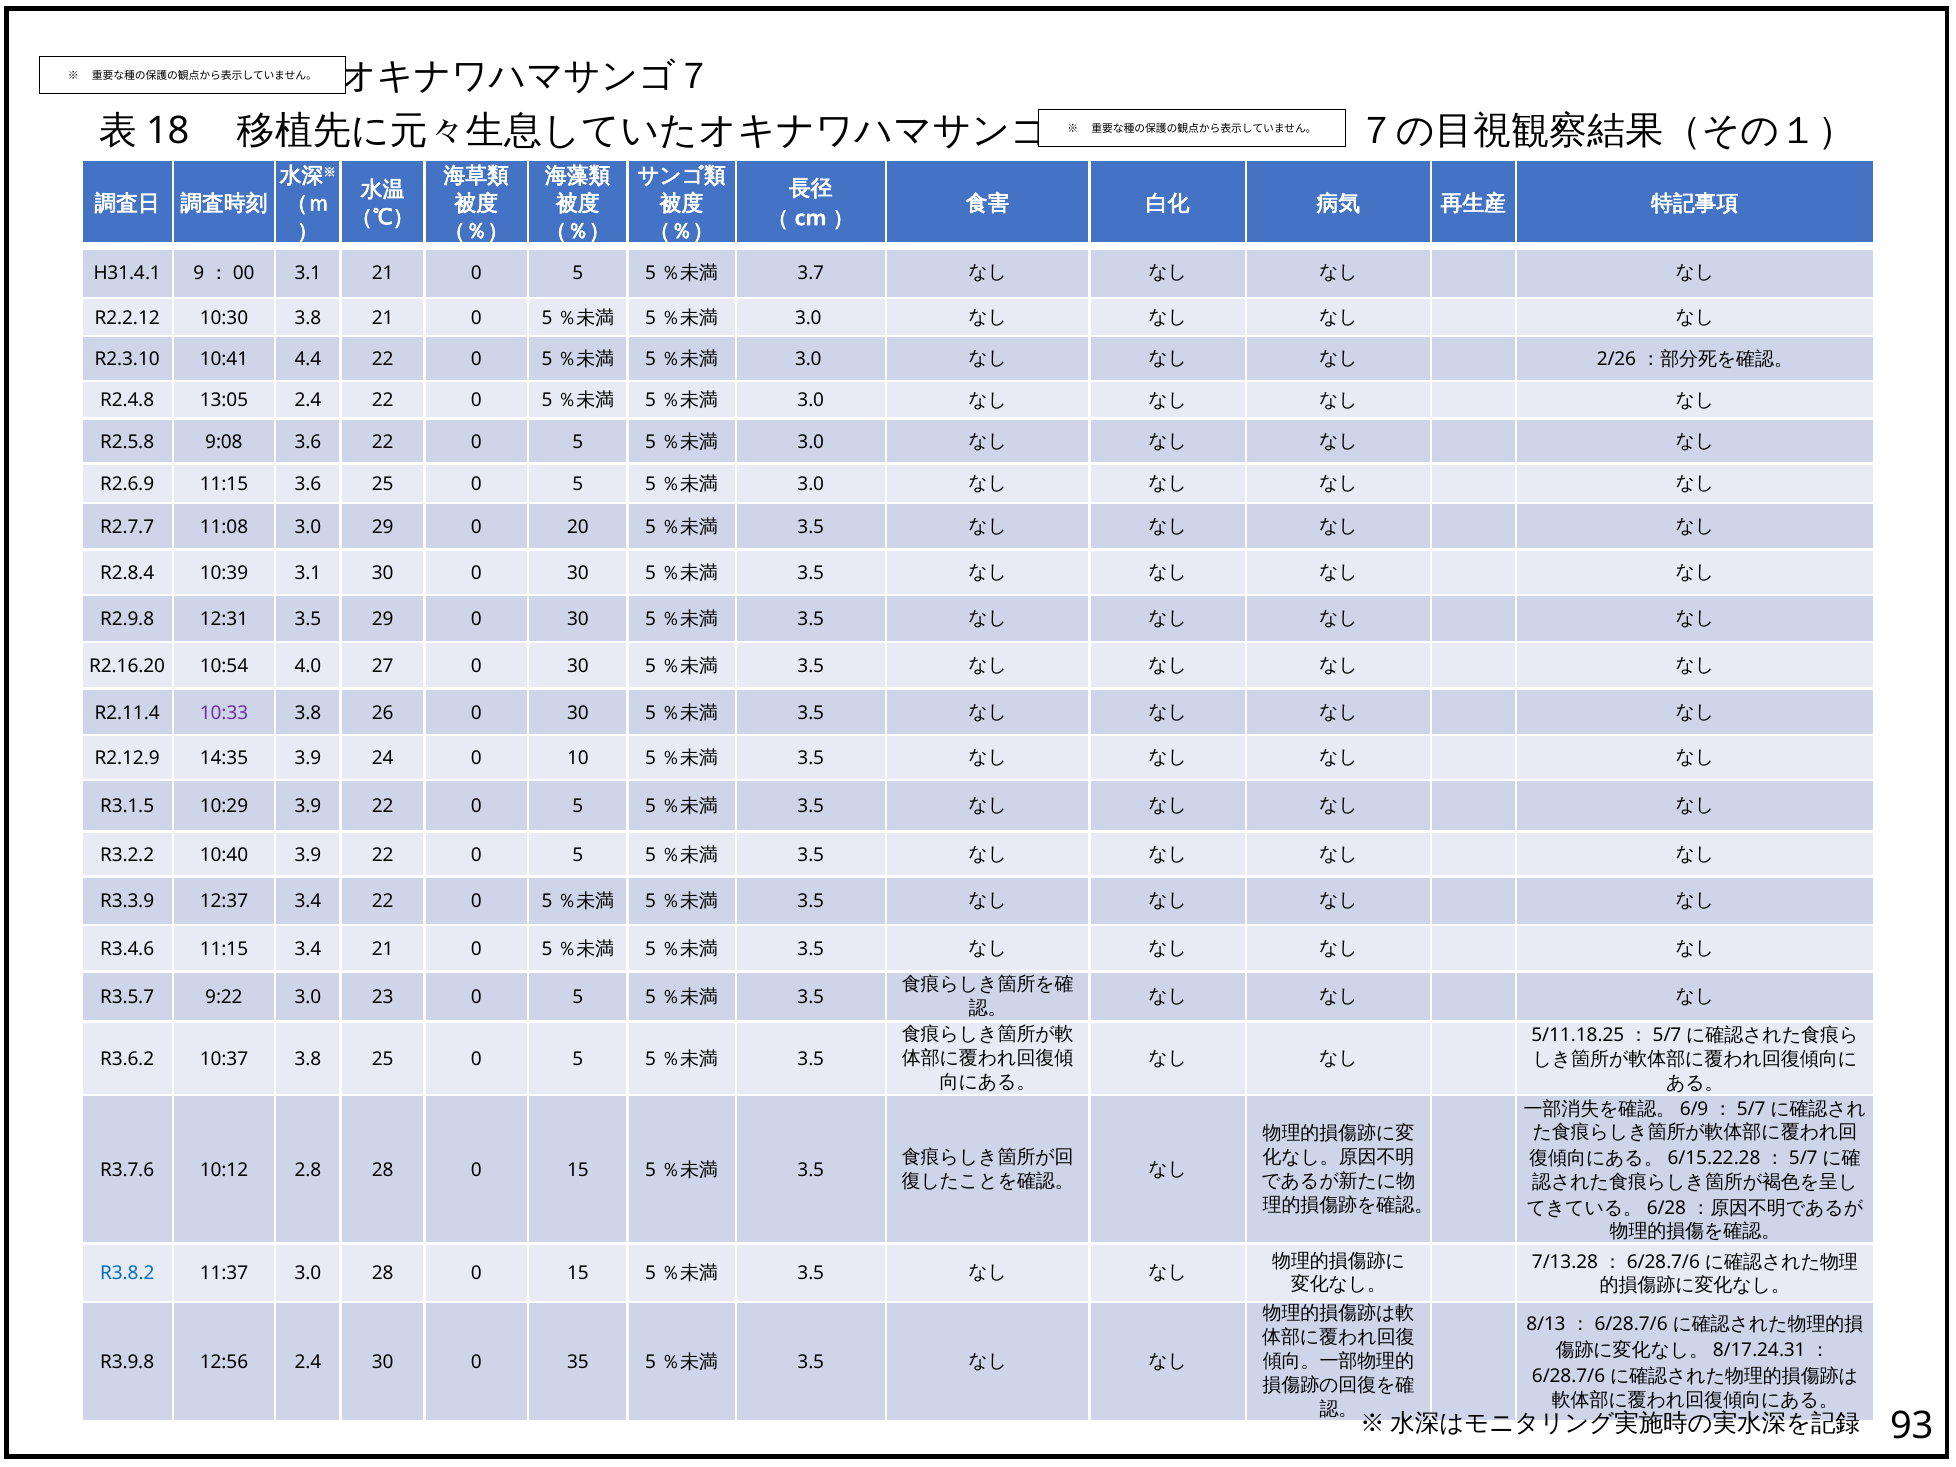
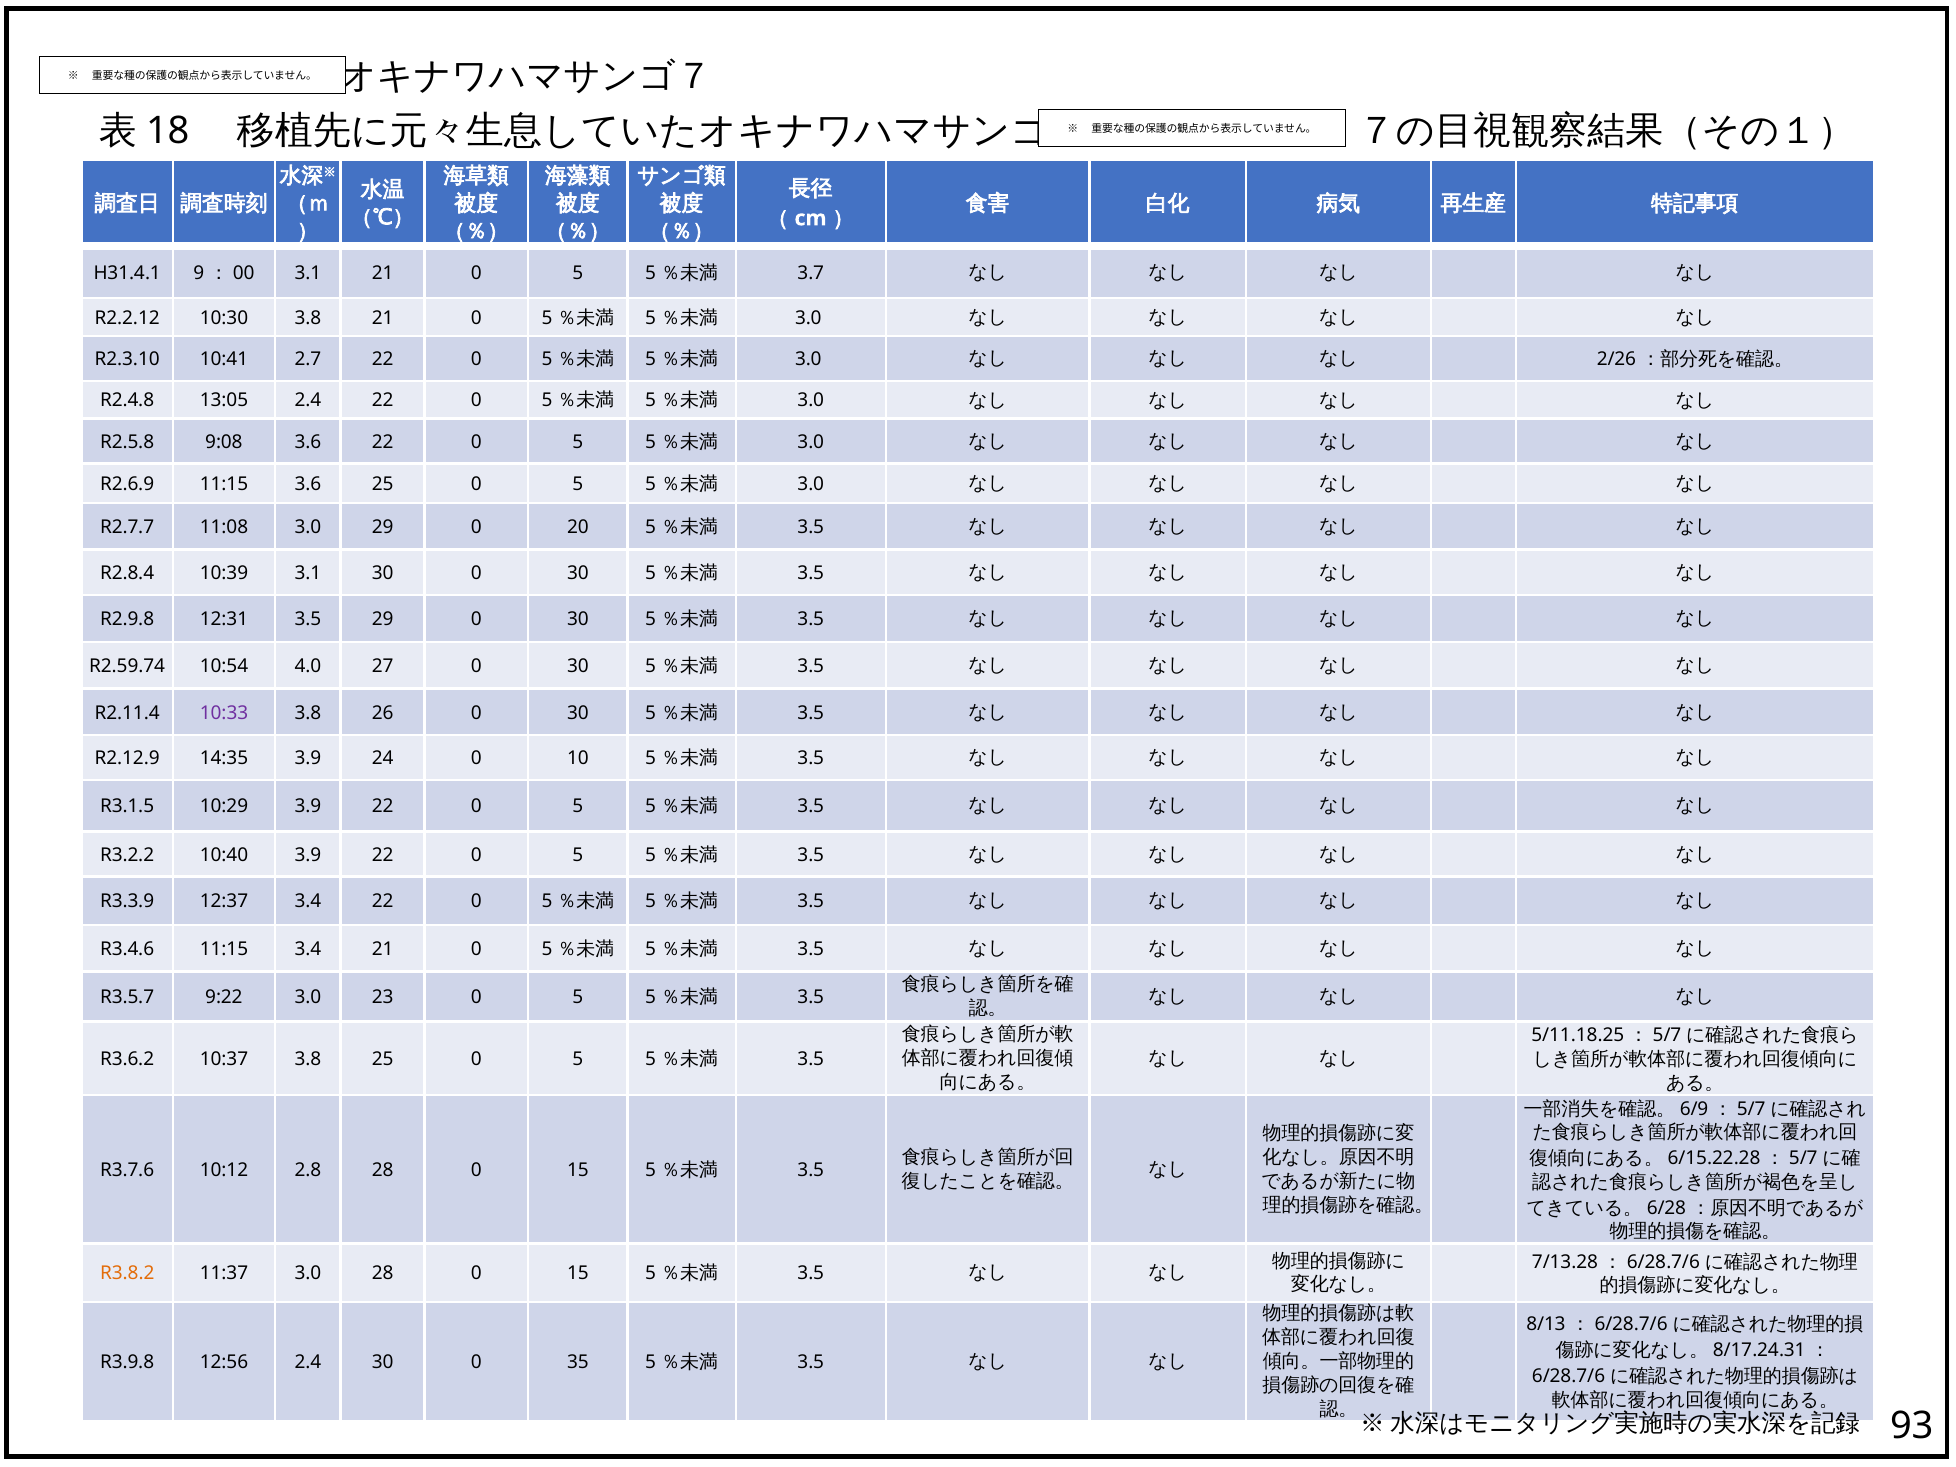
4.4: 4.4 -> 2.7
R2.16.20: R2.16.20 -> R2.59.74
R3.8.2 colour: blue -> orange
